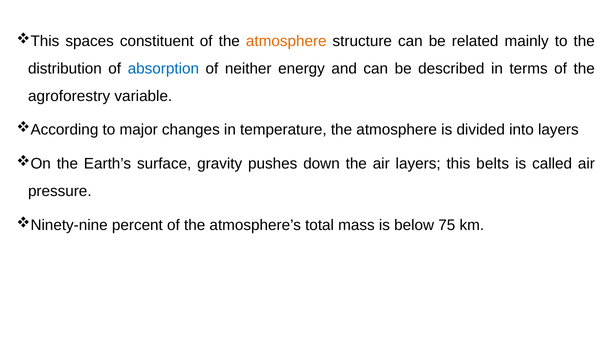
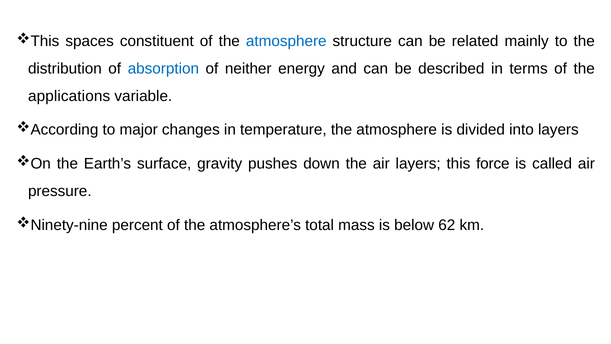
atmosphere at (286, 41) colour: orange -> blue
agroforestry: agroforestry -> applications
belts: belts -> force
75: 75 -> 62
